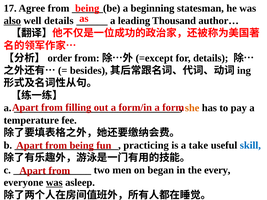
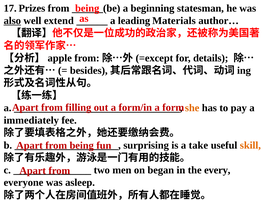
Agree: Agree -> Prizes
well details: details -> extend
Thousand: Thousand -> Materials
order: order -> apple
temperature: temperature -> immediately
practicing: practicing -> surprising
skill colour: blue -> orange
was at (54, 183) underline: present -> none
